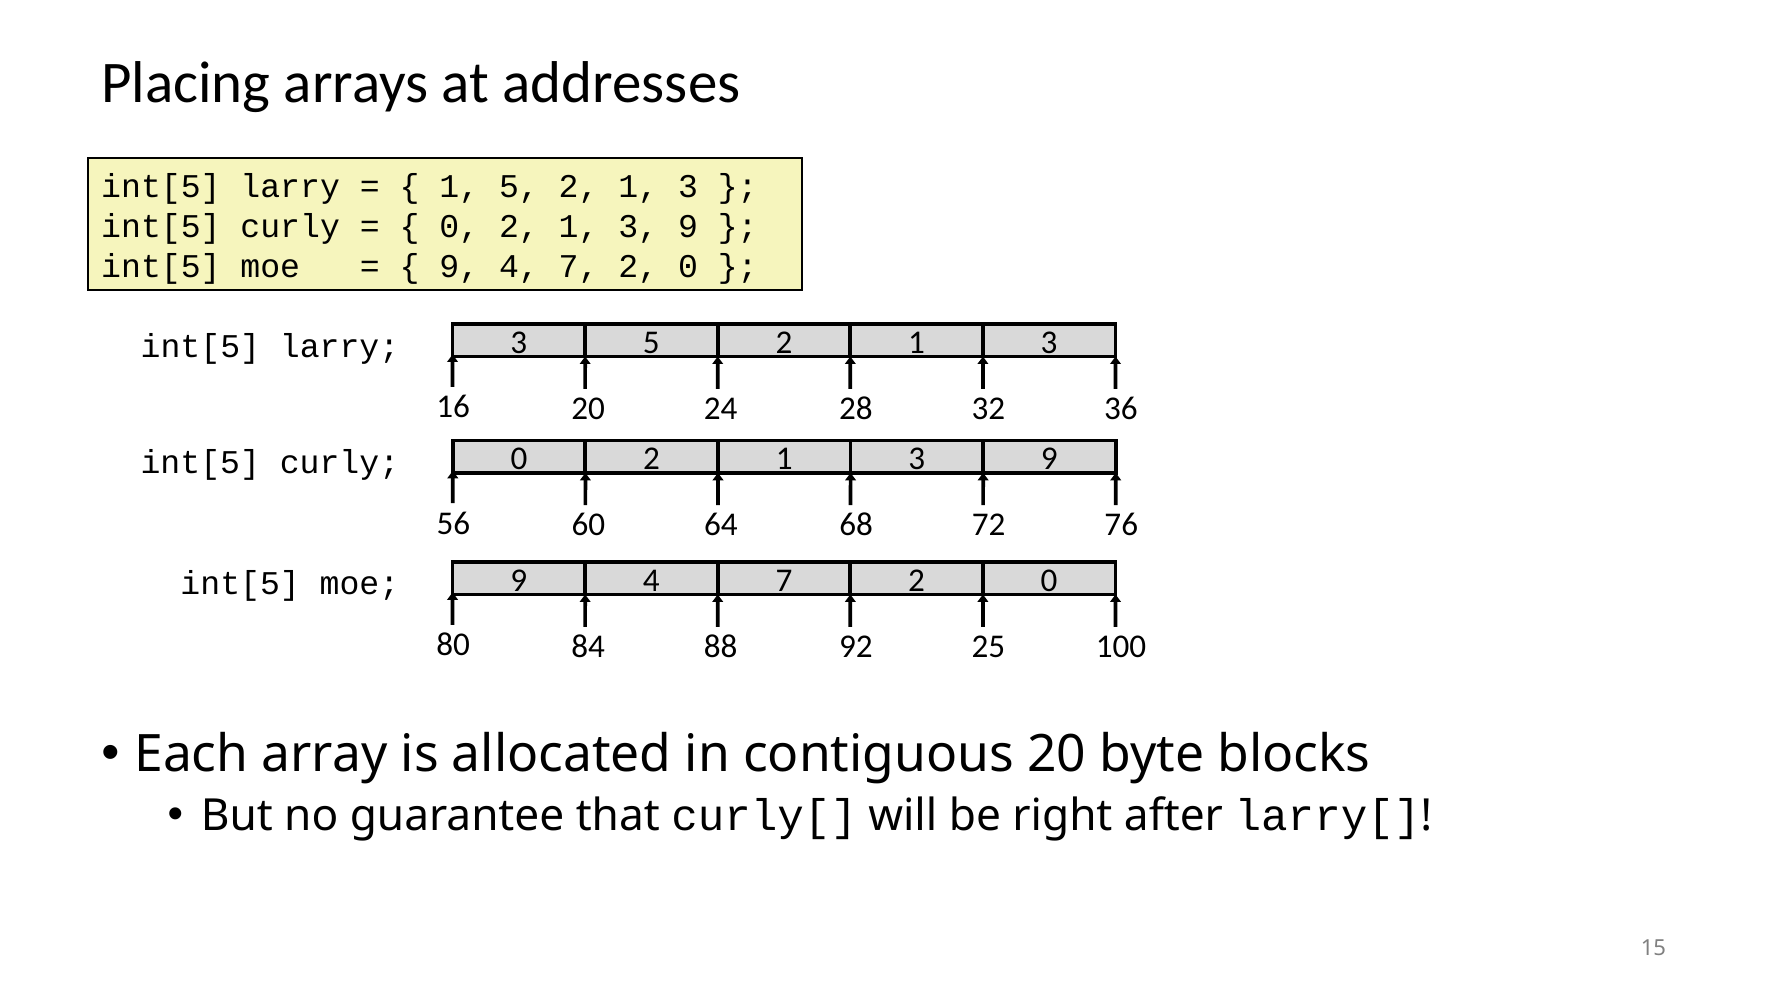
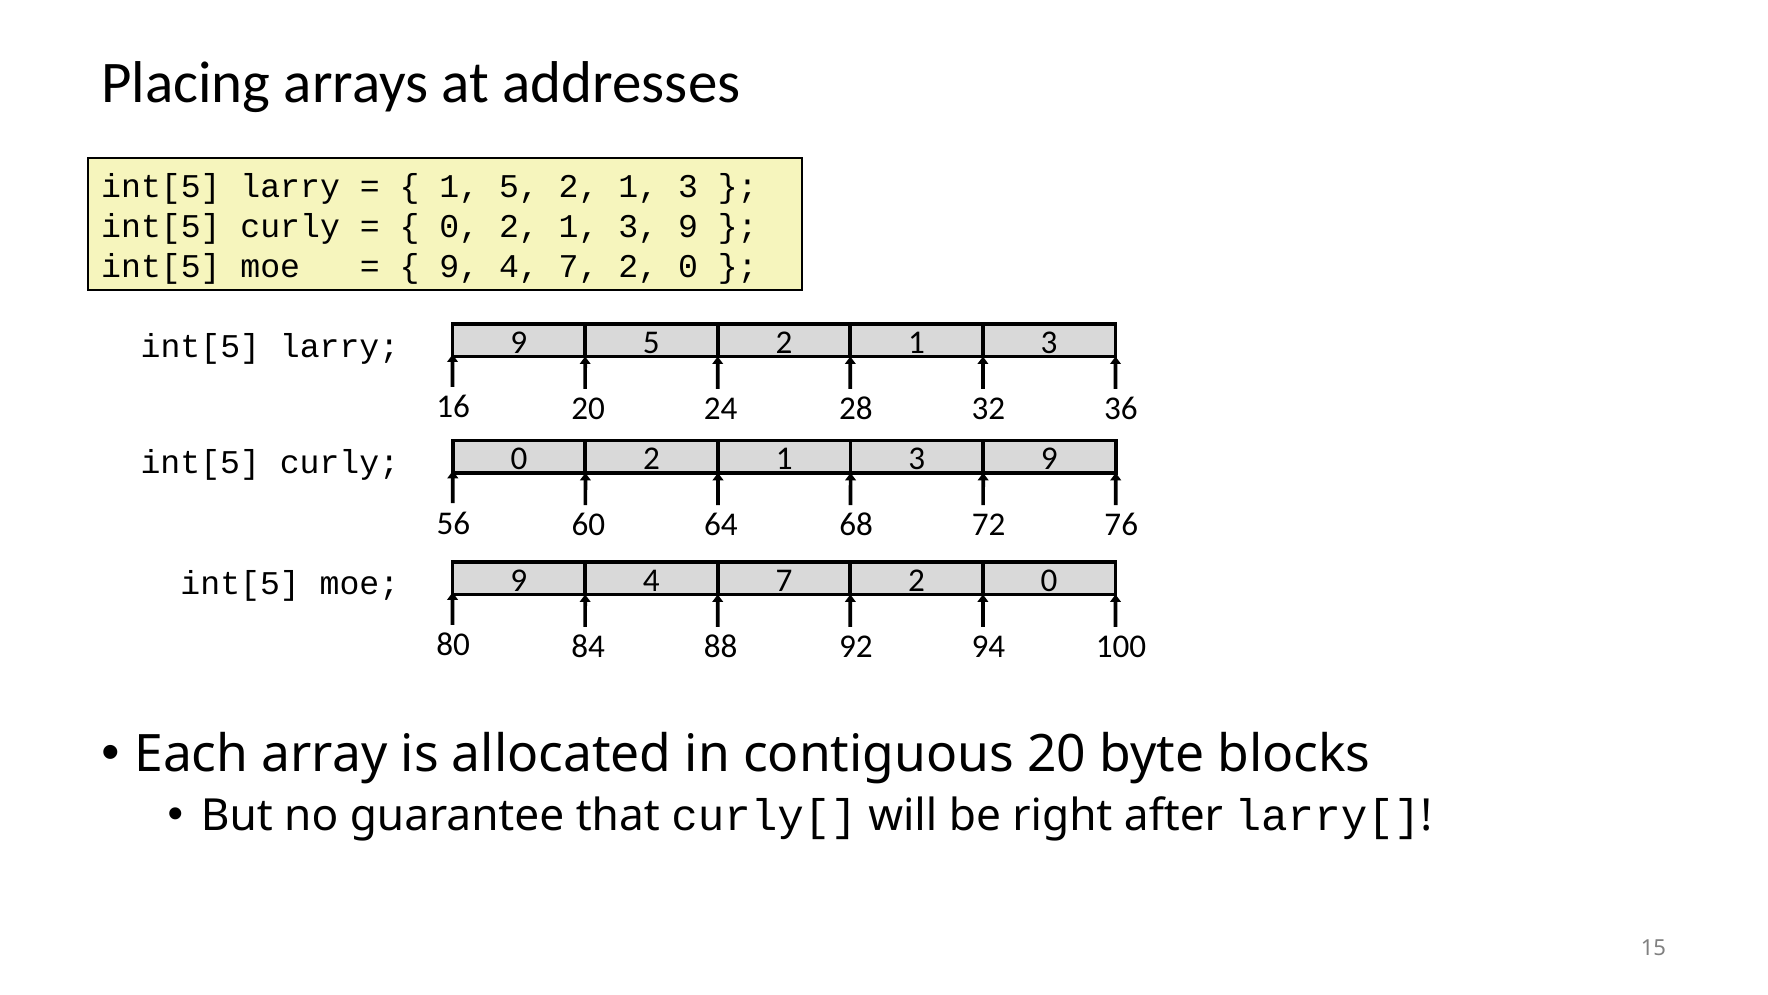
larry 3: 3 -> 9
25: 25 -> 94
